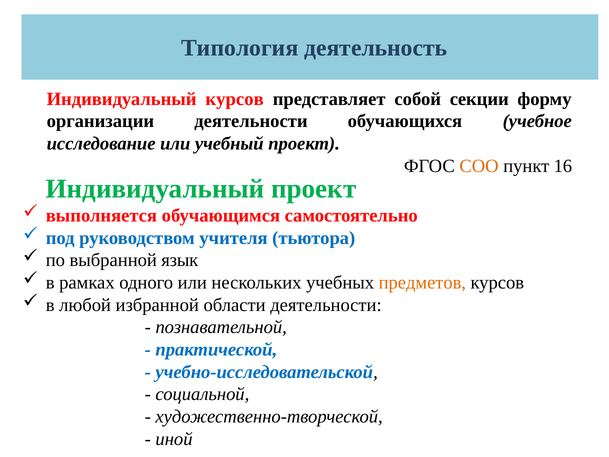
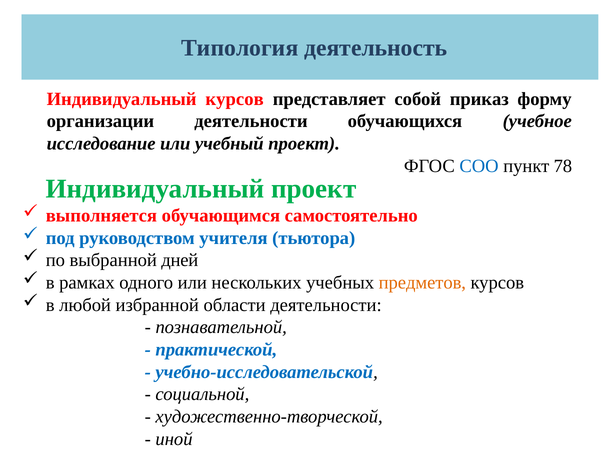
секции: секции -> приказ
СОО colour: orange -> blue
16: 16 -> 78
язык: язык -> дней
